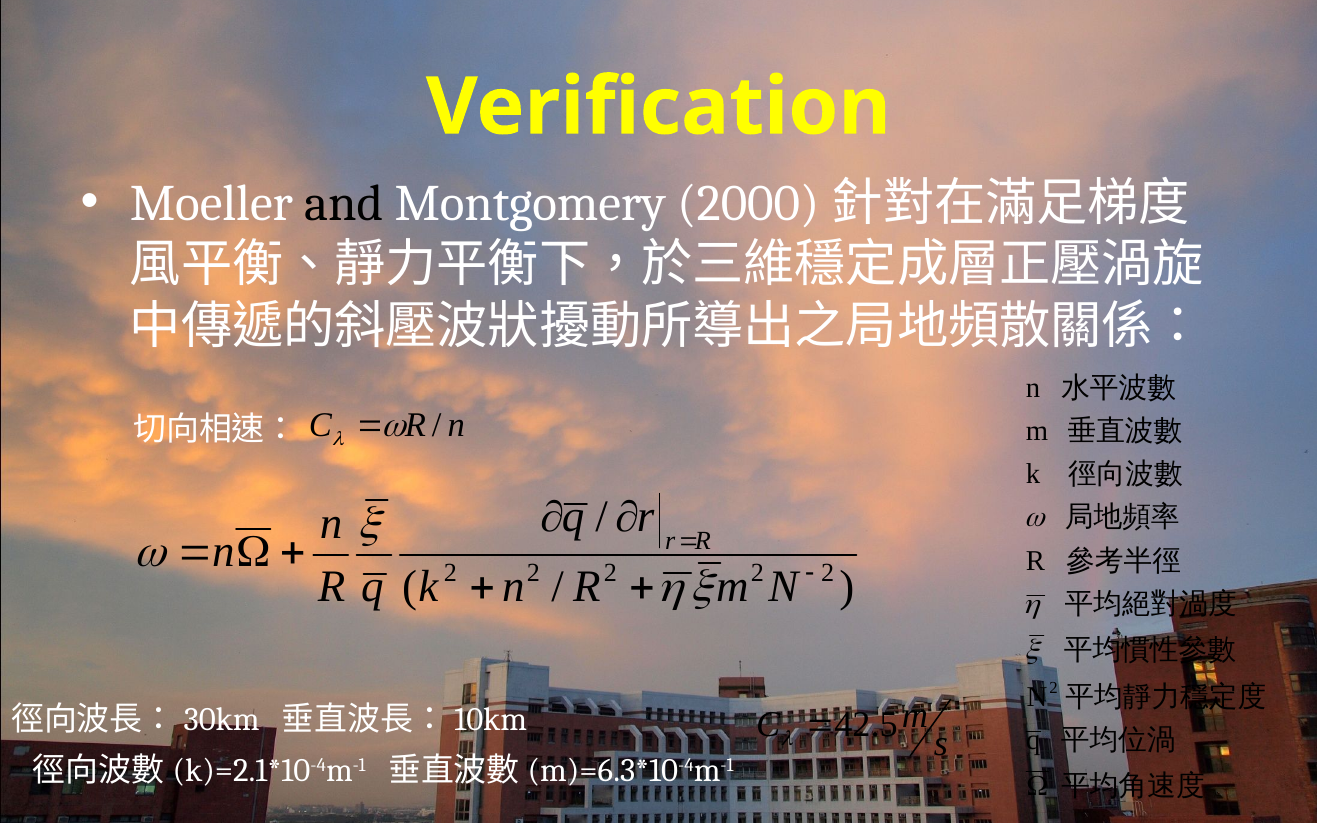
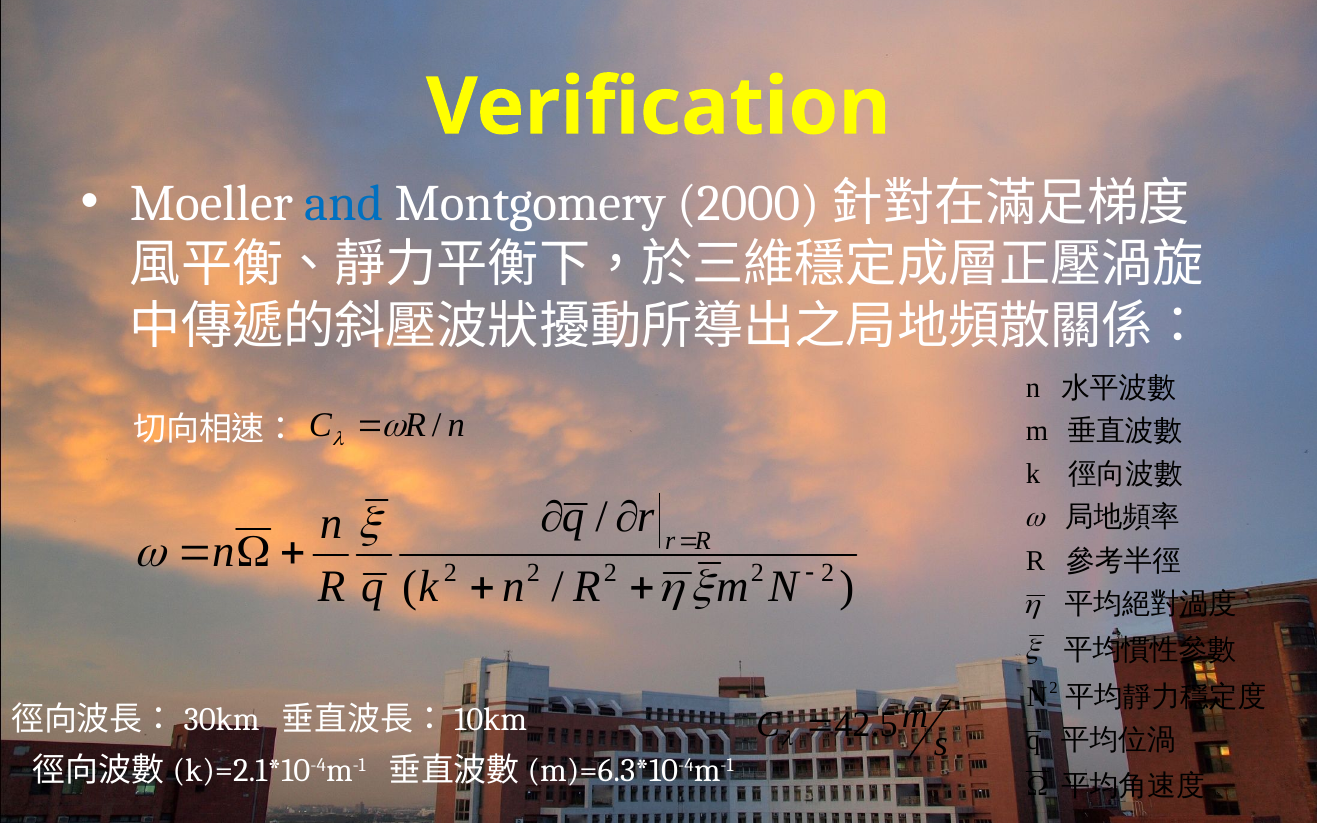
and colour: black -> blue
